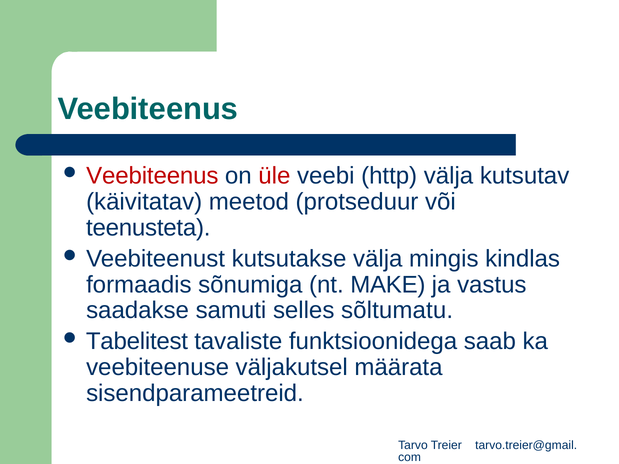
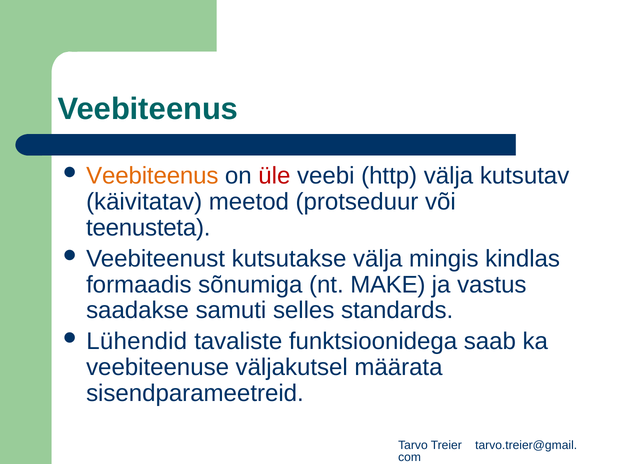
Veebiteenus at (152, 176) colour: red -> orange
sõltumatu: sõltumatu -> standards
Tabelitest: Tabelitest -> Lühendid
